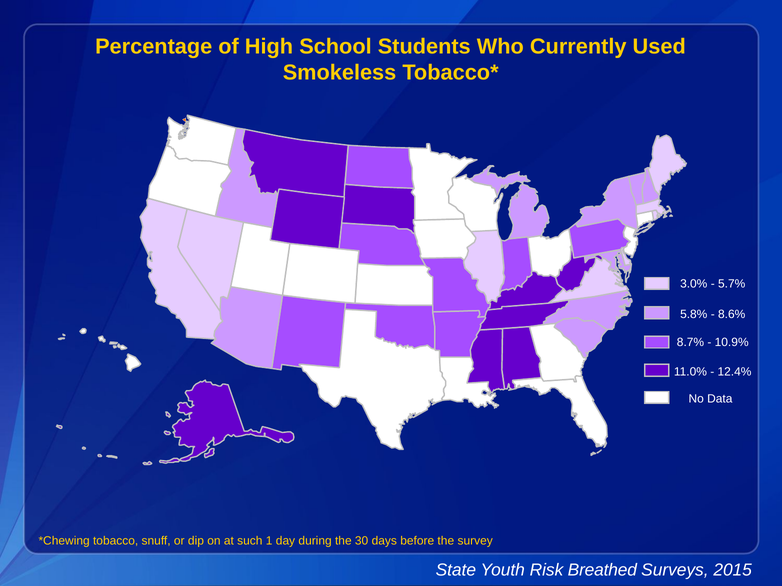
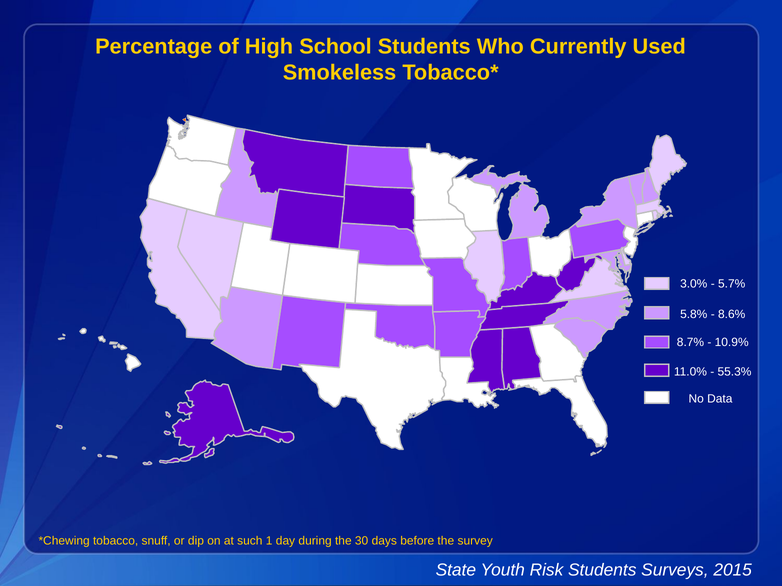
12.4%: 12.4% -> 55.3%
Risk Breathed: Breathed -> Students
